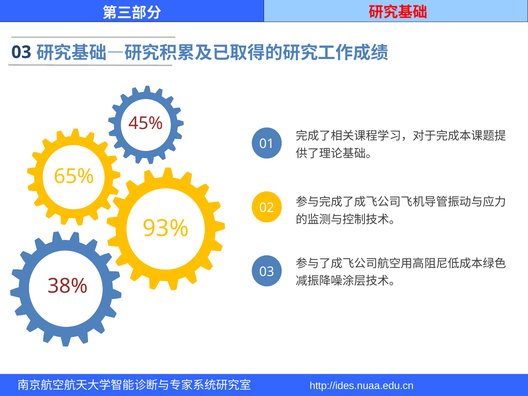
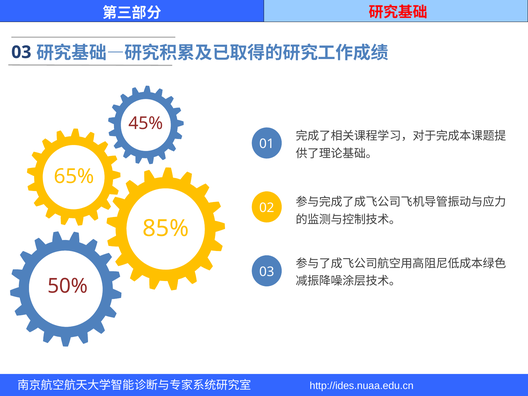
93%: 93% -> 85%
38%: 38% -> 50%
